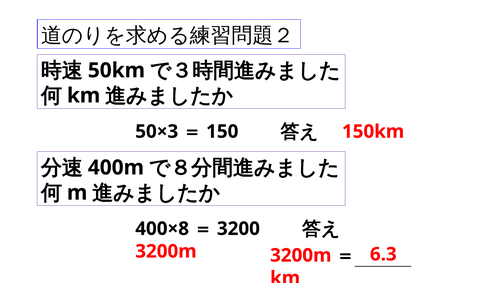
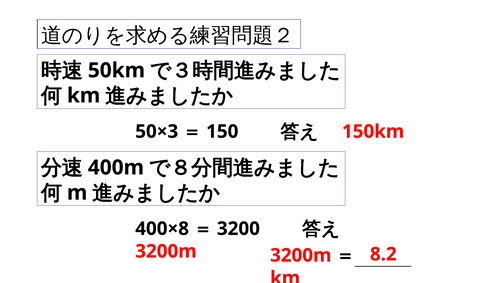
6.3: 6.3 -> 8.2
